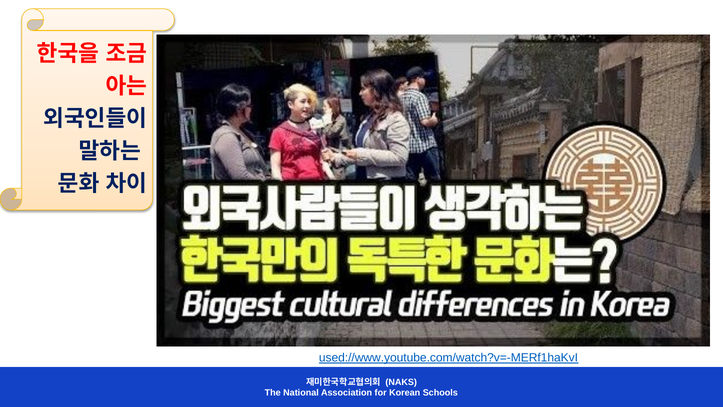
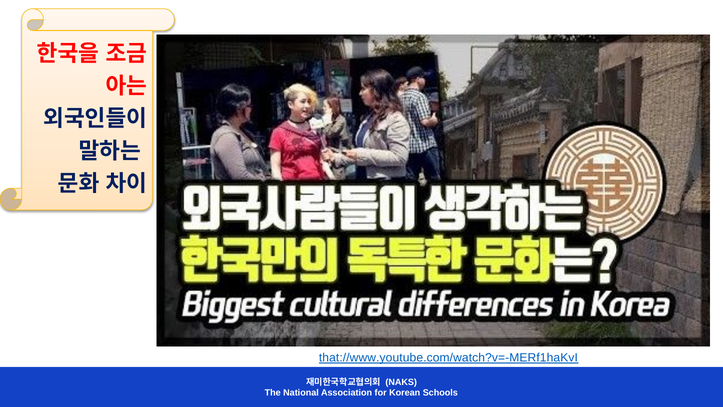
used://www.youtube.com/watch?v=-MERf1haKvI: used://www.youtube.com/watch?v=-MERf1haKvI -> that://www.youtube.com/watch?v=-MERf1haKvI
